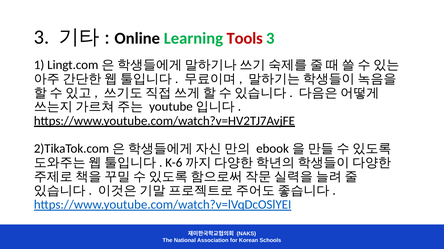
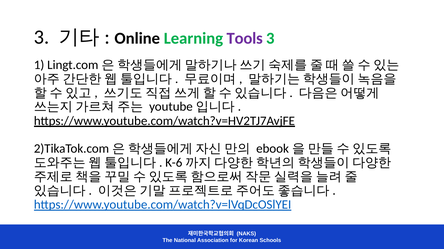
Tools colour: red -> purple
